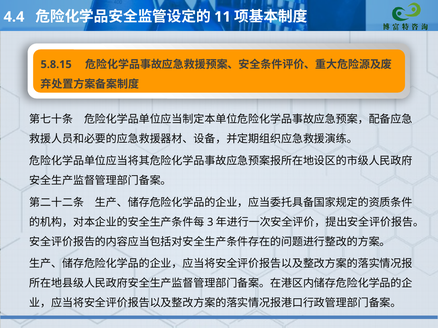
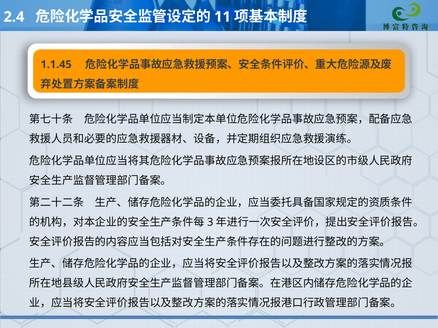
4.4: 4.4 -> 2.4
5.8.15: 5.8.15 -> 1.1.45
